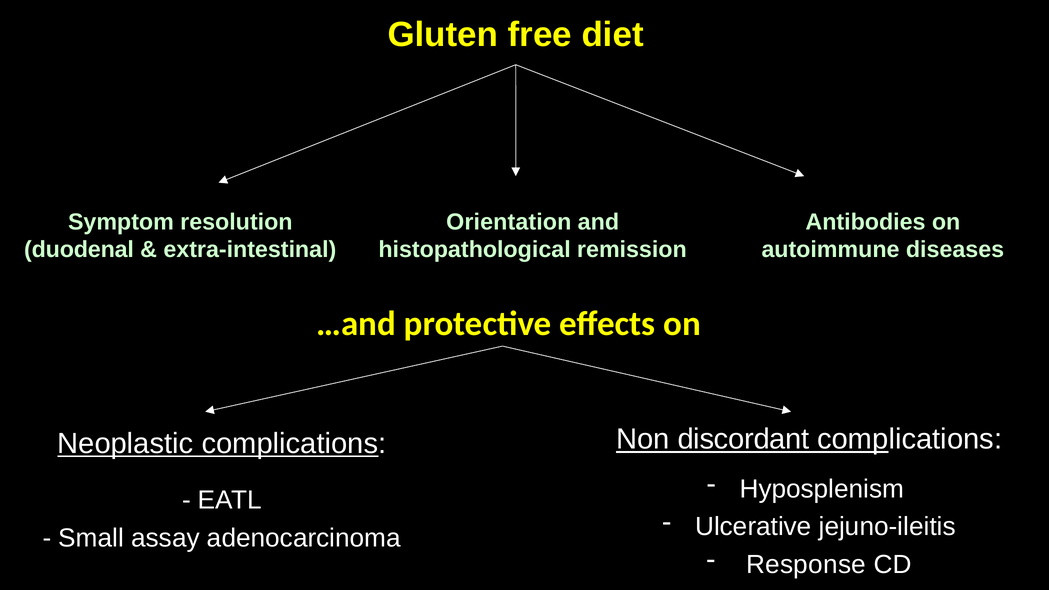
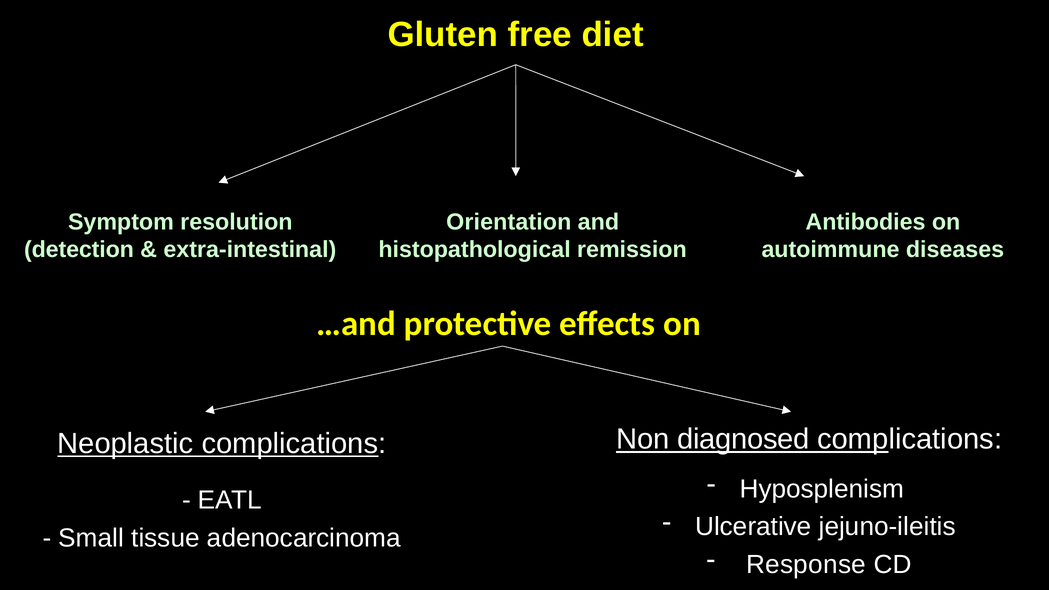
duodenal: duodenal -> detection
discordant: discordant -> diagnosed
assay: assay -> tissue
